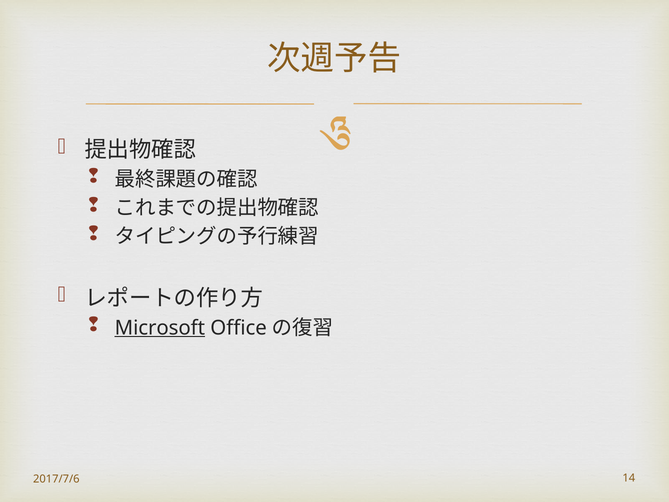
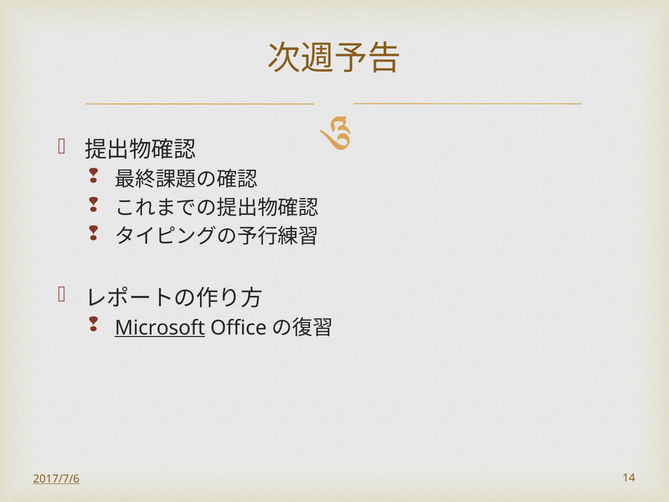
2017/7/6 underline: none -> present
